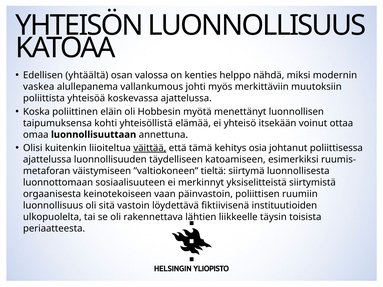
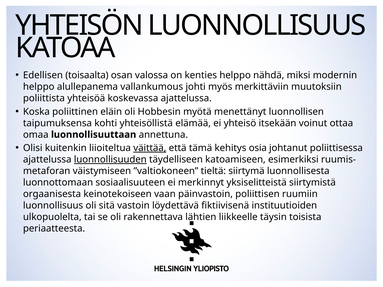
yhtäältä: yhtäältä -> toisaalta
vaskea at (39, 87): vaskea -> helppo
luonnollisuuden underline: none -> present
